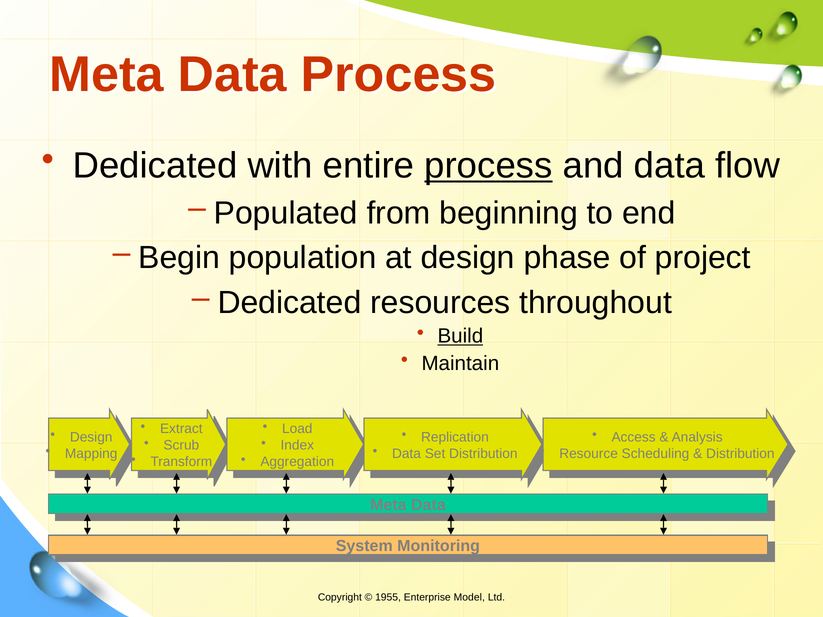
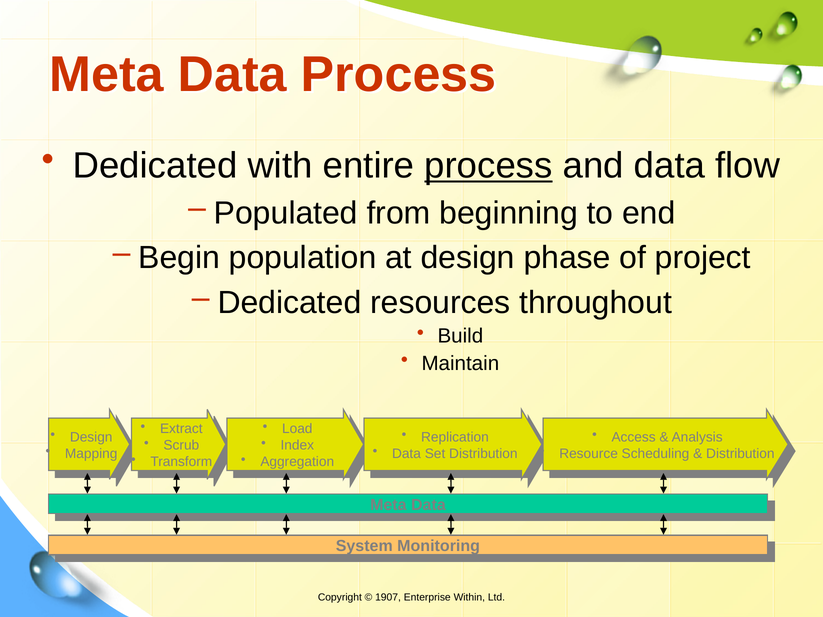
Build underline: present -> none
1955: 1955 -> 1907
Model: Model -> Within
